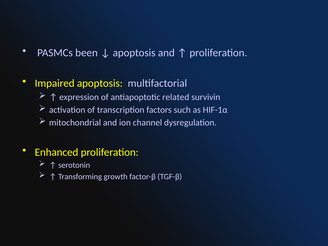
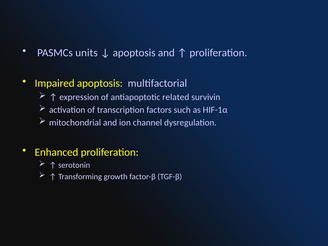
been: been -> units
